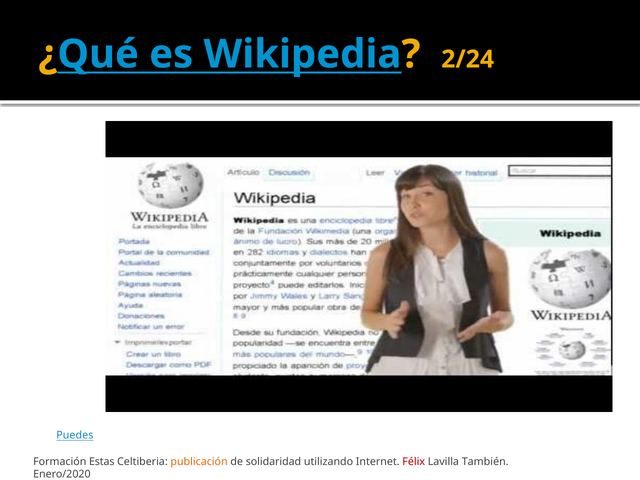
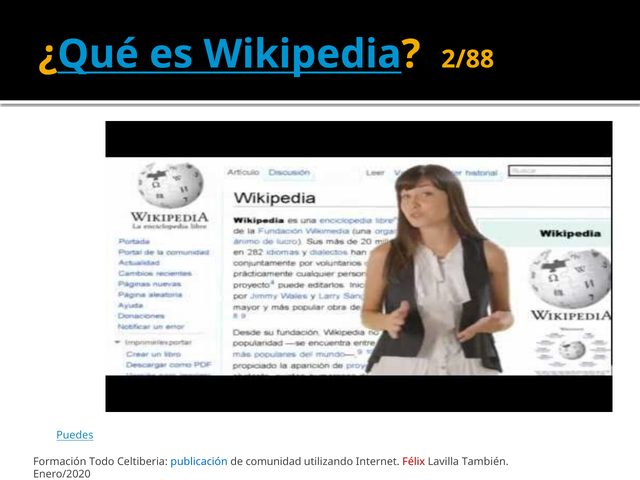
2/24: 2/24 -> 2/88
Estas: Estas -> Todo
publicación colour: orange -> blue
solidaridad: solidaridad -> comunidad
